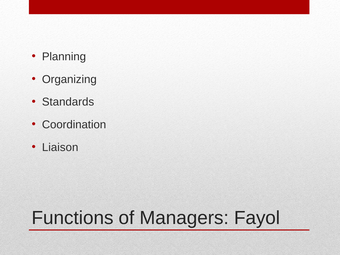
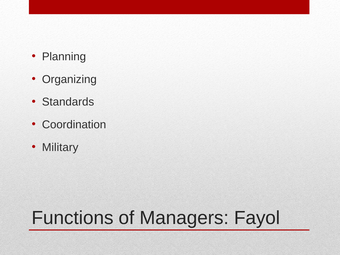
Liaison: Liaison -> Military
